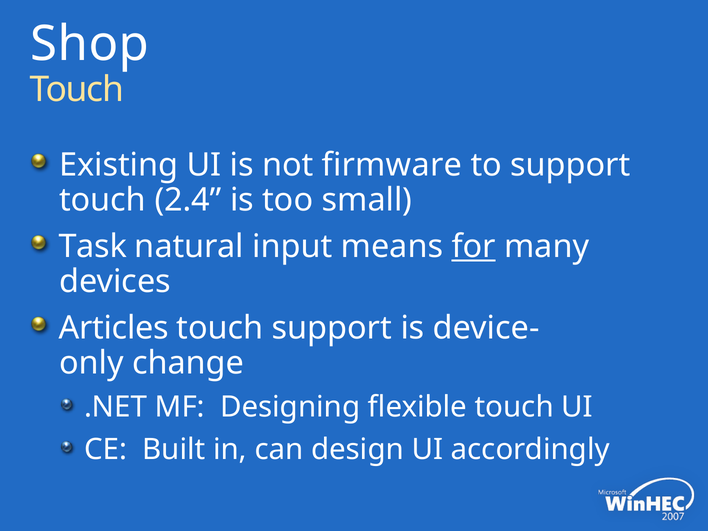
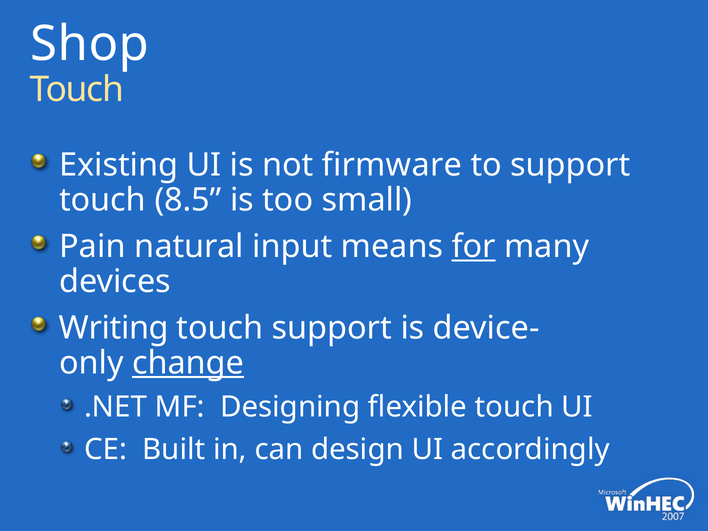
2.4: 2.4 -> 8.5
Task: Task -> Pain
Articles: Articles -> Writing
change underline: none -> present
